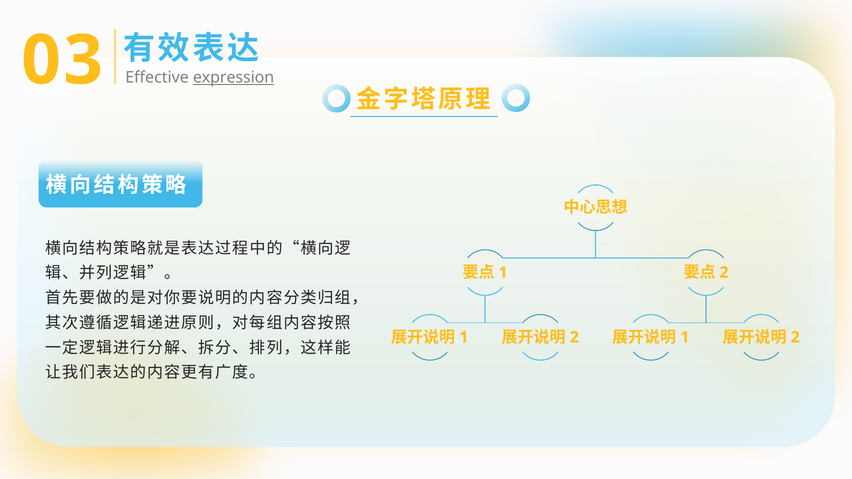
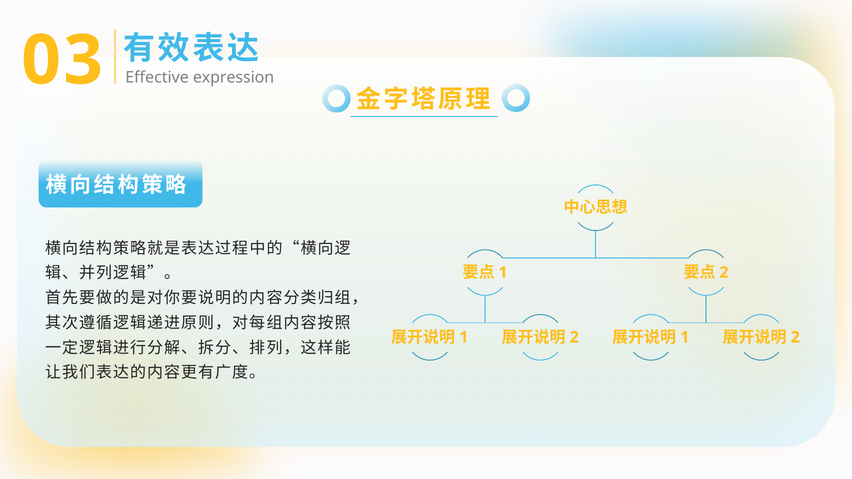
expression underline: present -> none
